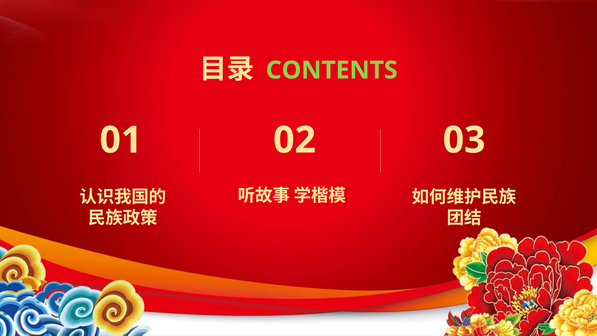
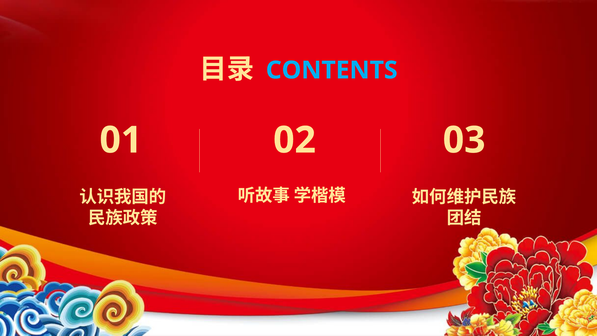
CONTENTS colour: light green -> light blue
